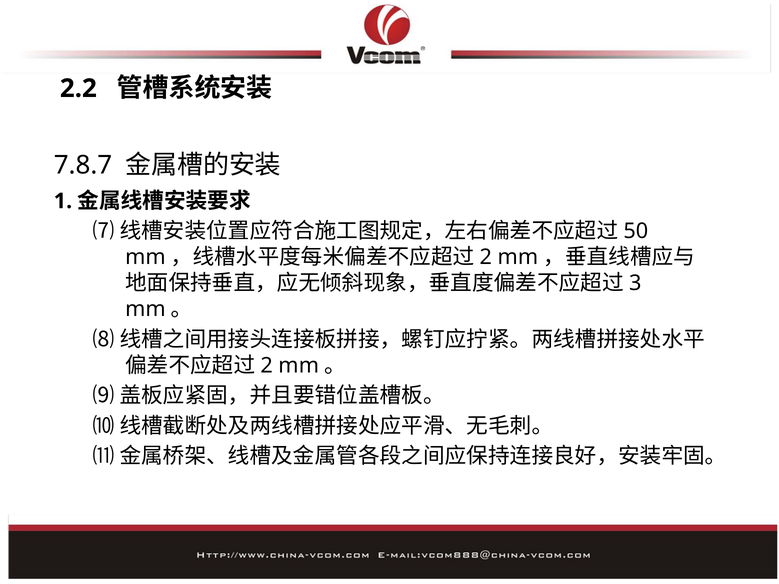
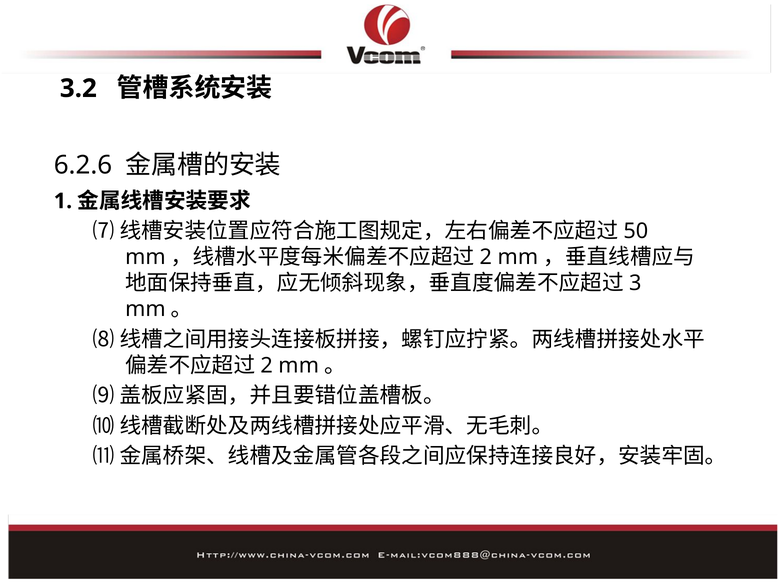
2.2: 2.2 -> 3.2
7.8.7: 7.8.7 -> 6.2.6
